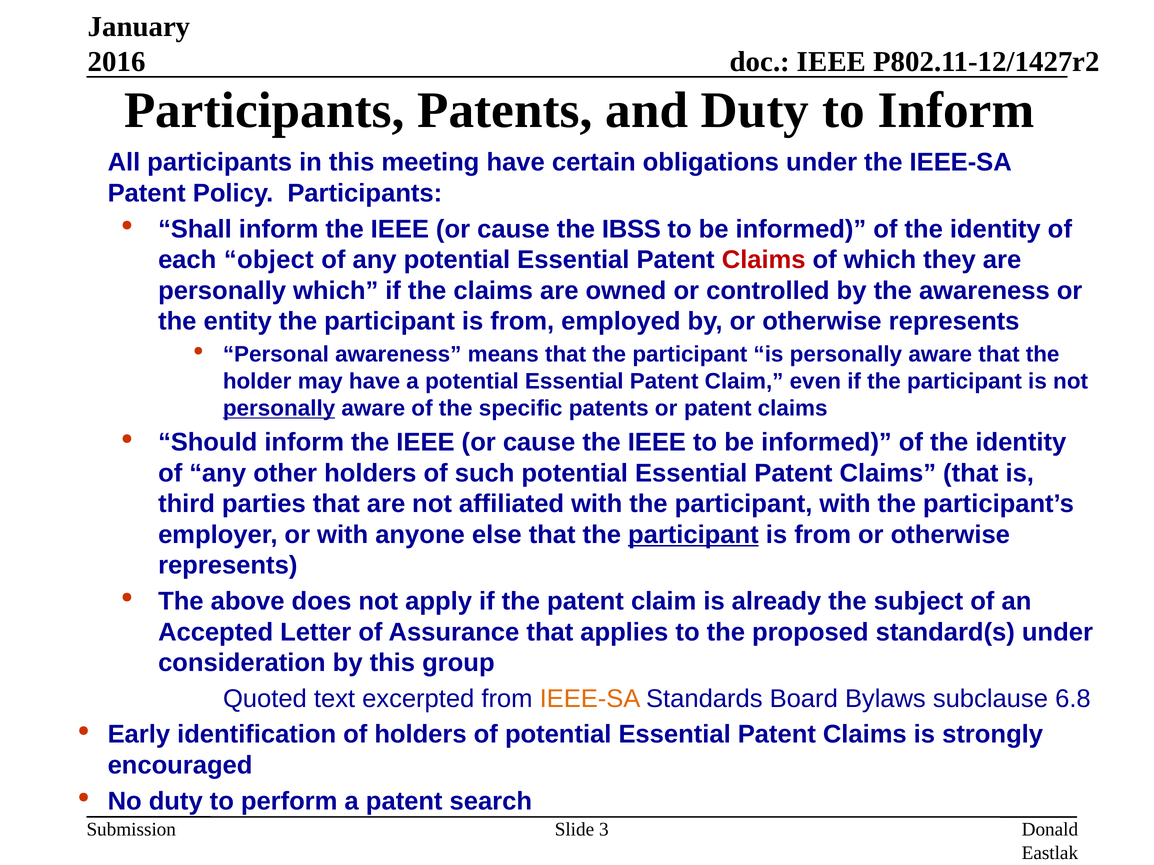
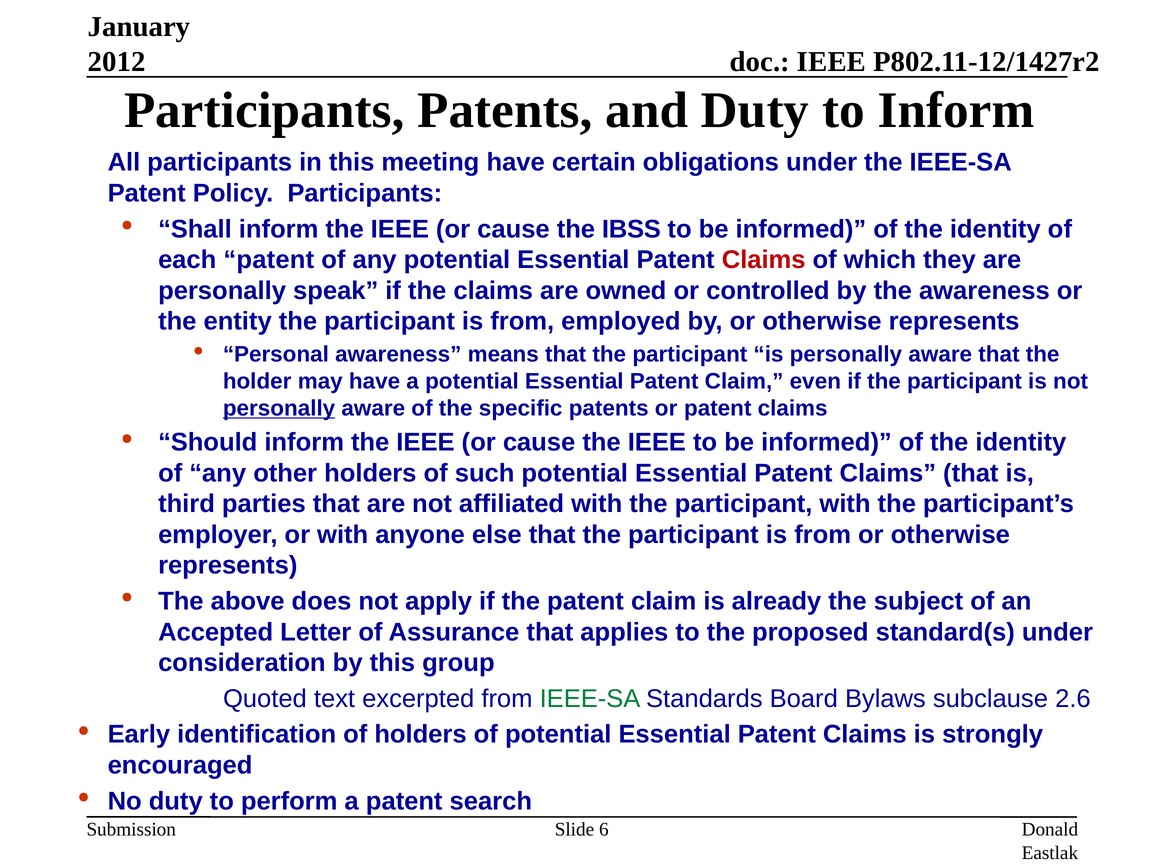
2016: 2016 -> 2012
each object: object -> patent
personally which: which -> speak
participant at (693, 535) underline: present -> none
IEEE-SA at (590, 699) colour: orange -> green
6.8: 6.8 -> 2.6
3: 3 -> 6
